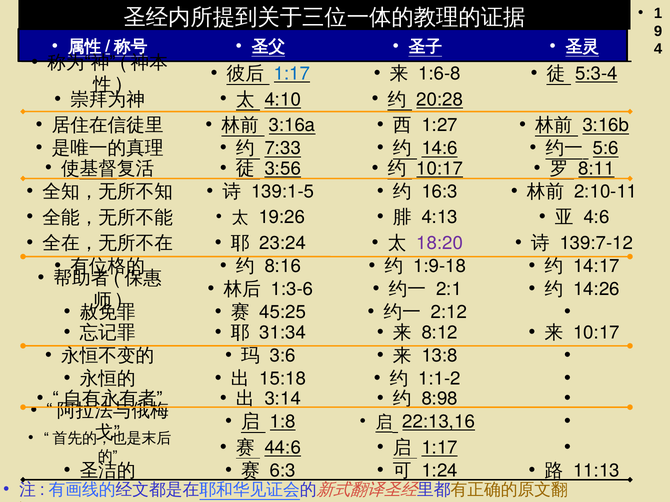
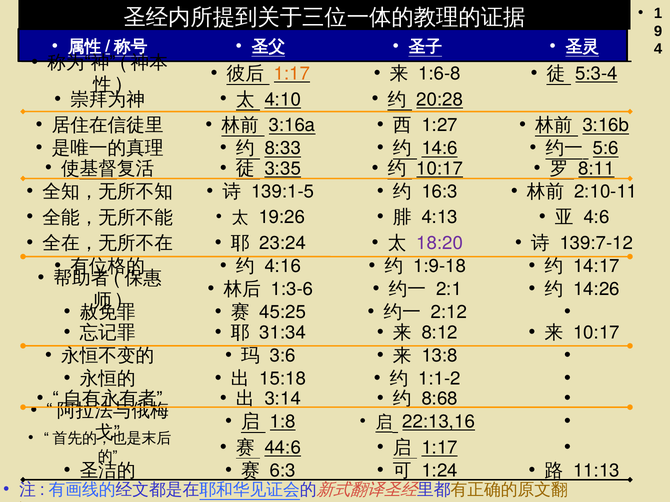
1:17 at (292, 74) colour: blue -> orange
7:33: 7:33 -> 8:33
3:56: 3:56 -> 3:35
8:16: 8:16 -> 4:16
8:98: 8:98 -> 8:68
